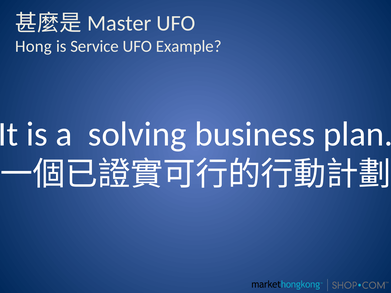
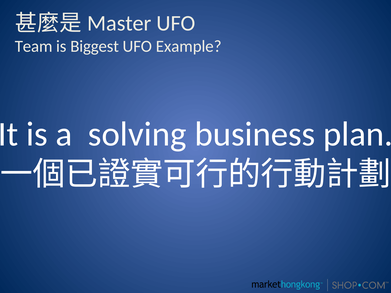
Hong: Hong -> Team
Service: Service -> Biggest
